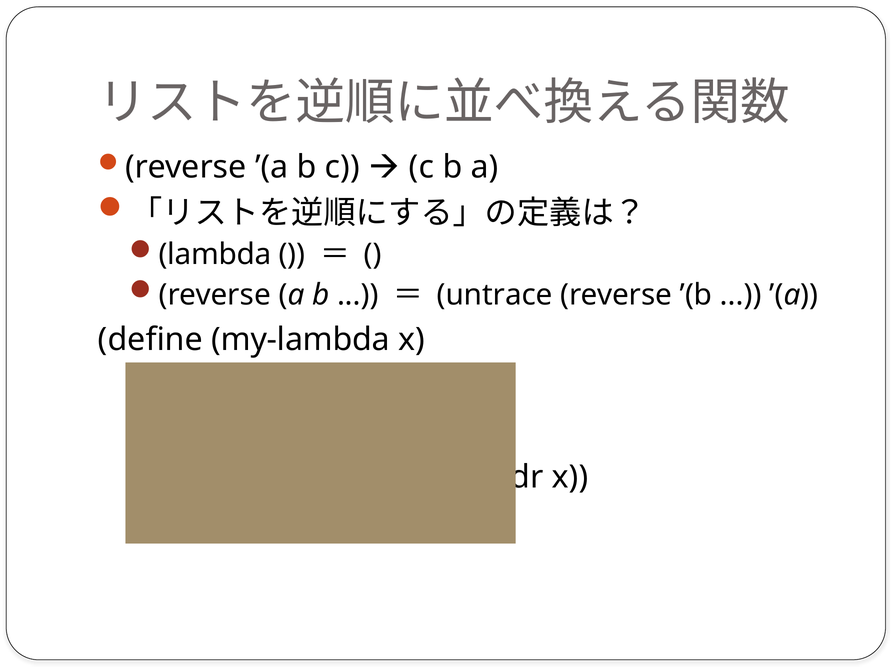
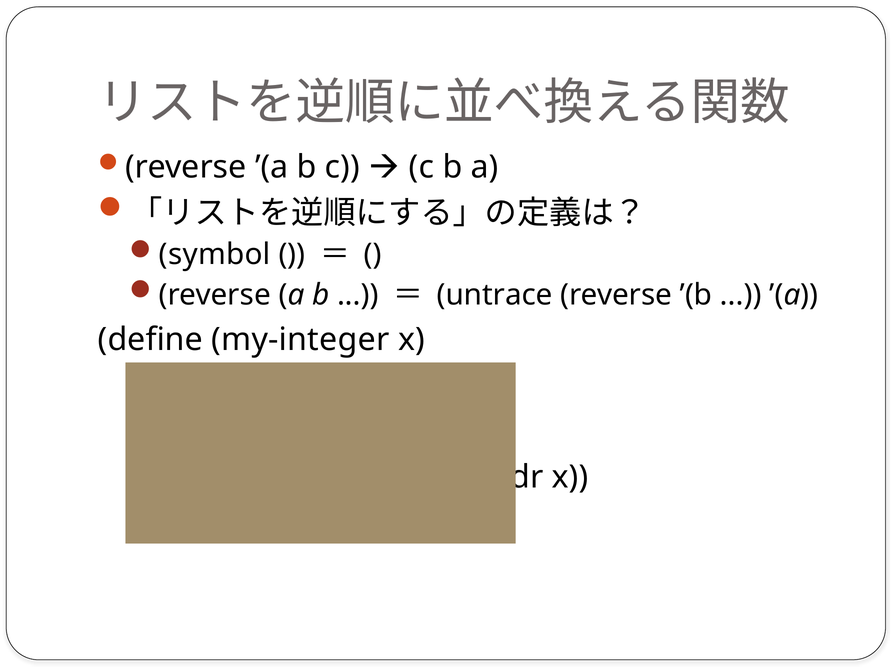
lambda: lambda -> symbol
my-lambda: my-lambda -> my-integer
